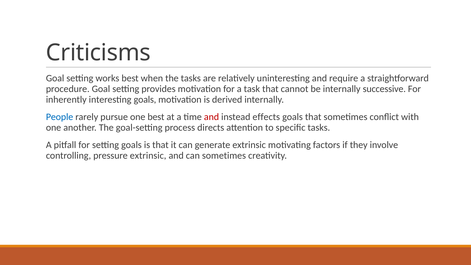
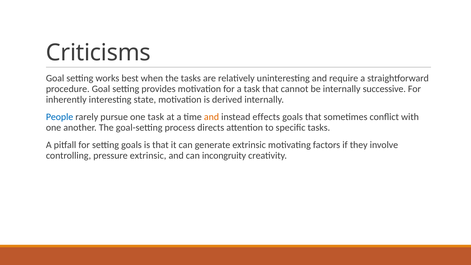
interesting goals: goals -> state
one best: best -> task
and at (212, 117) colour: red -> orange
can sometimes: sometimes -> incongruity
